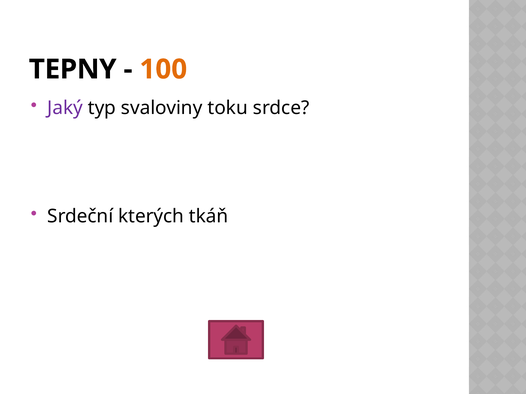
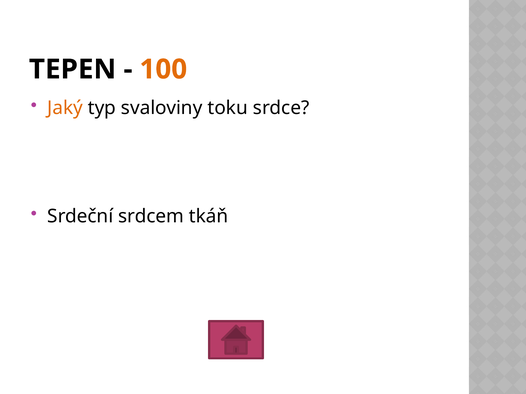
TEPNY: TEPNY -> TEPEN
Jaký colour: purple -> orange
kterých: kterých -> srdcem
